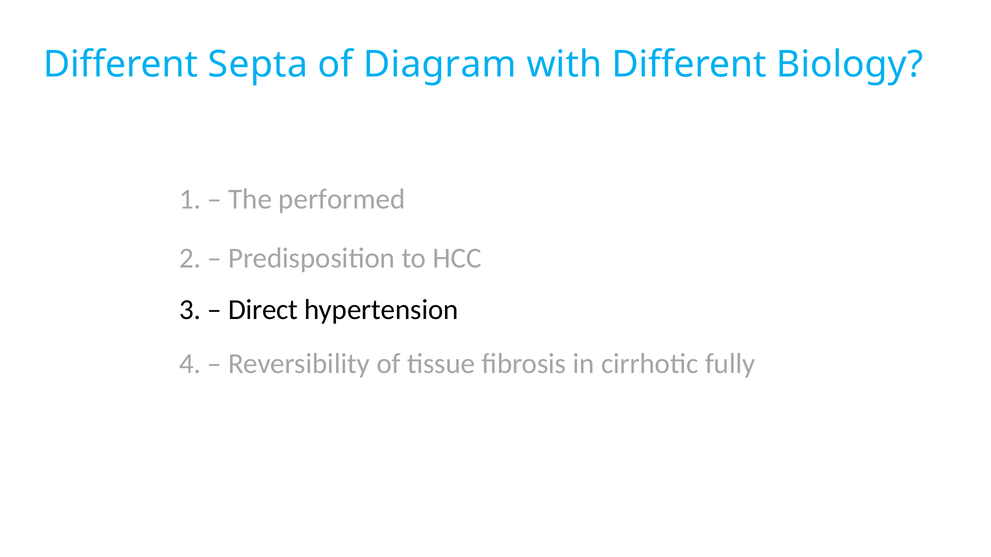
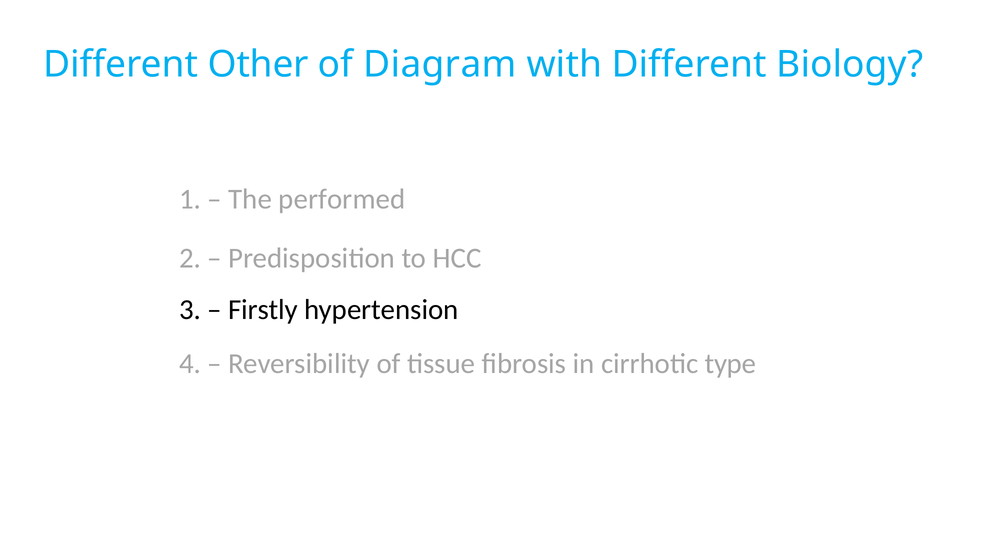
Septa: Septa -> Other
Direct: Direct -> Firstly
fully: fully -> type
